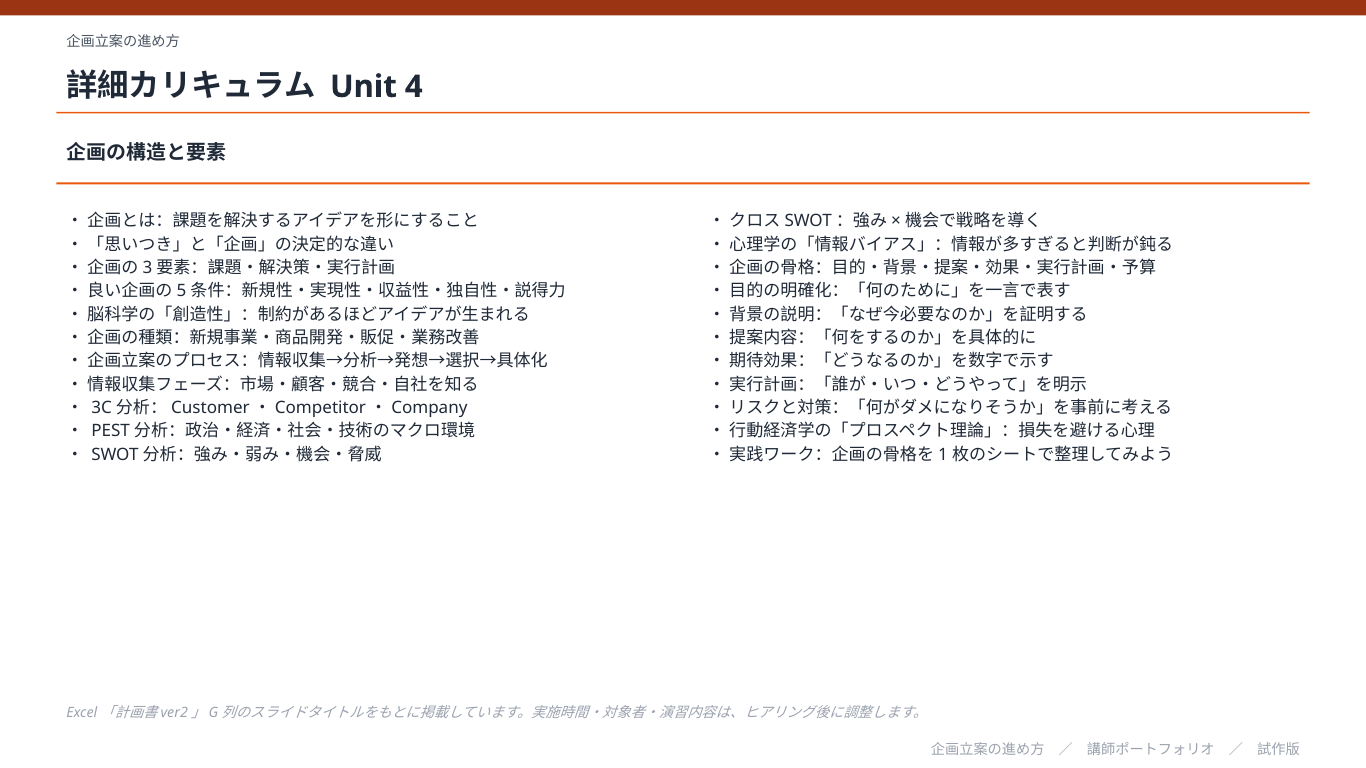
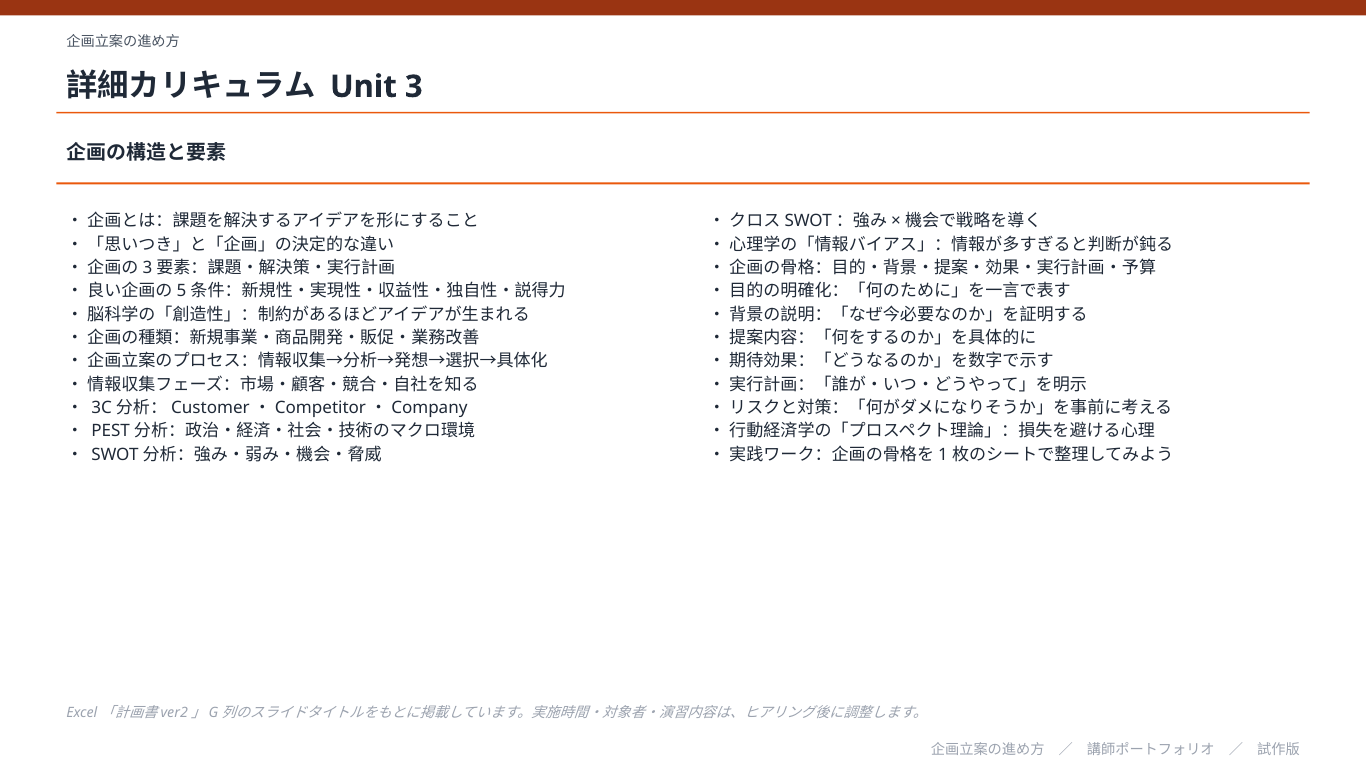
4: 4 -> 3
